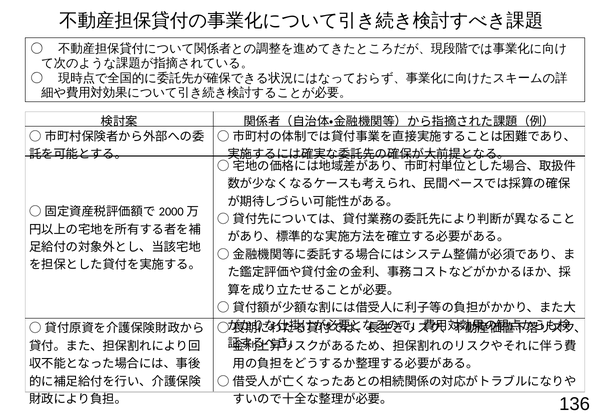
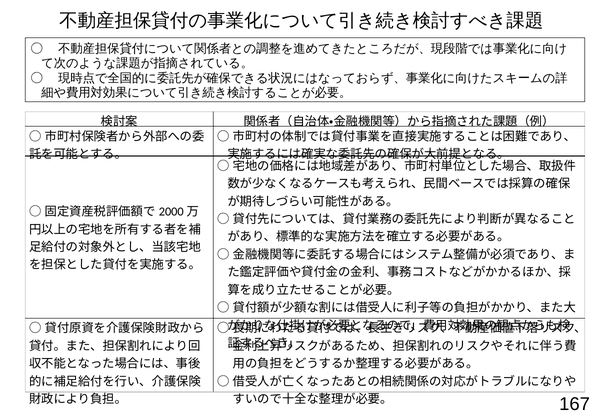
136: 136 -> 167
